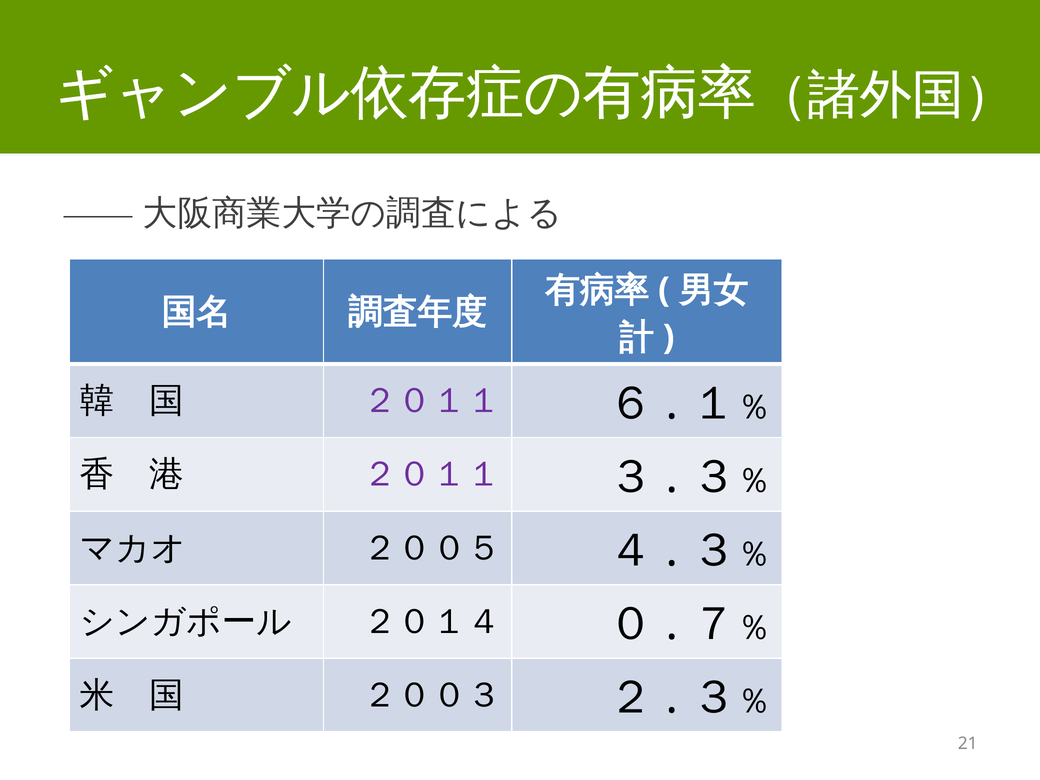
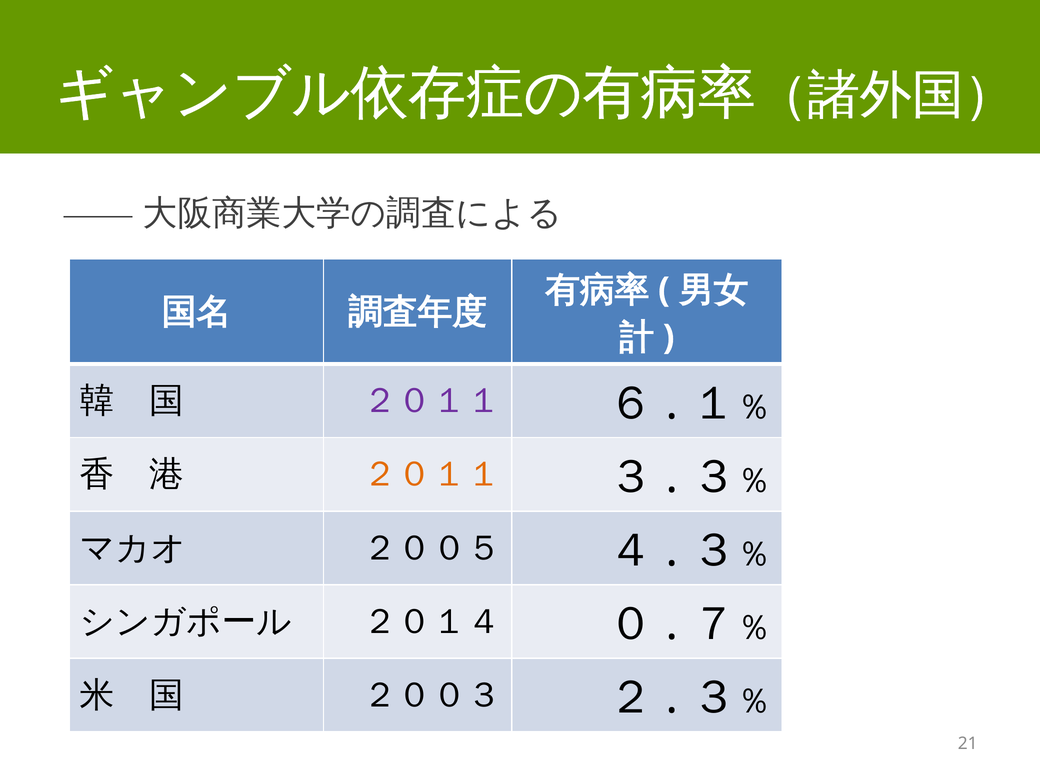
２０１１ at (432, 475) colour: purple -> orange
